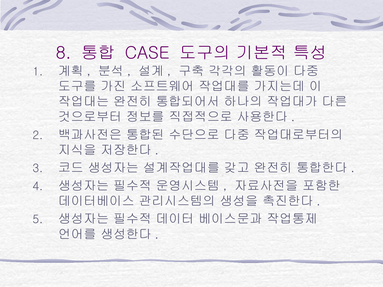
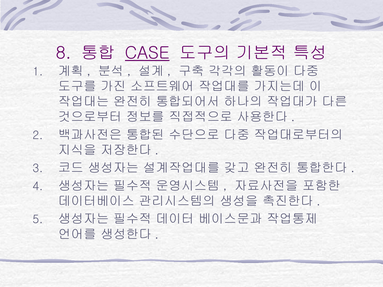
CASE underline: none -> present
